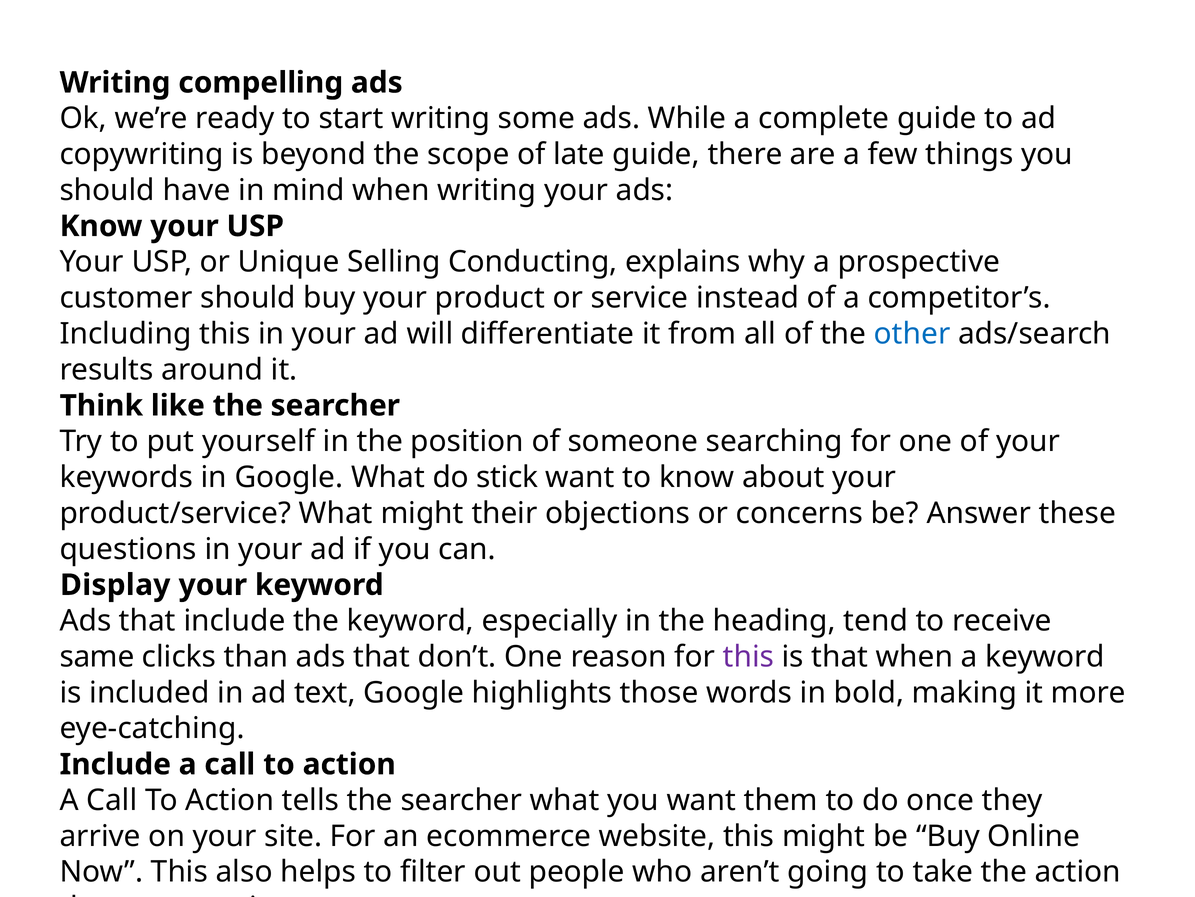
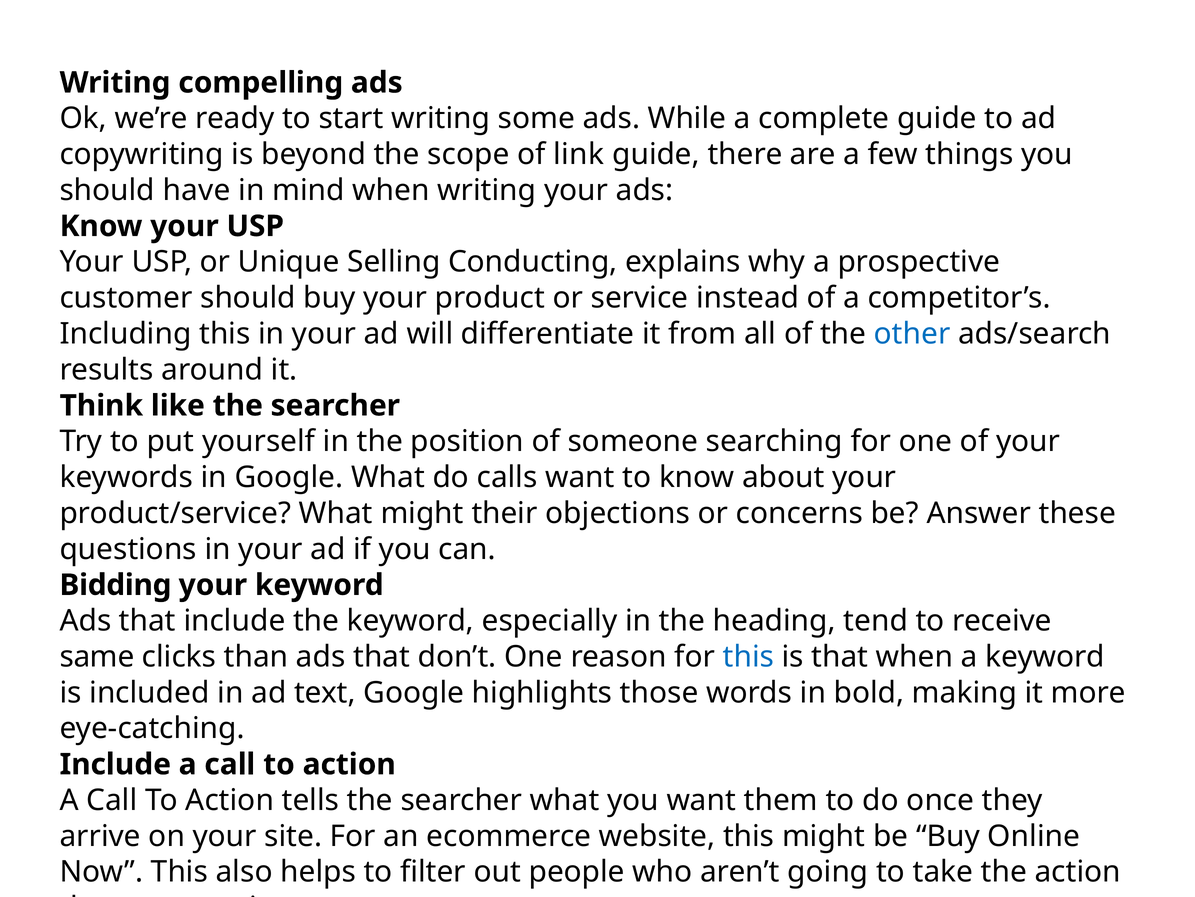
late: late -> link
stick: stick -> calls
Display: Display -> Bidding
this at (748, 656) colour: purple -> blue
